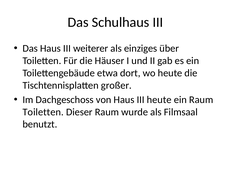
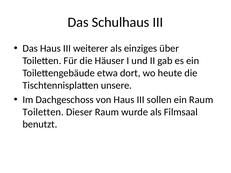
großer: großer -> unsere
III heute: heute -> sollen
